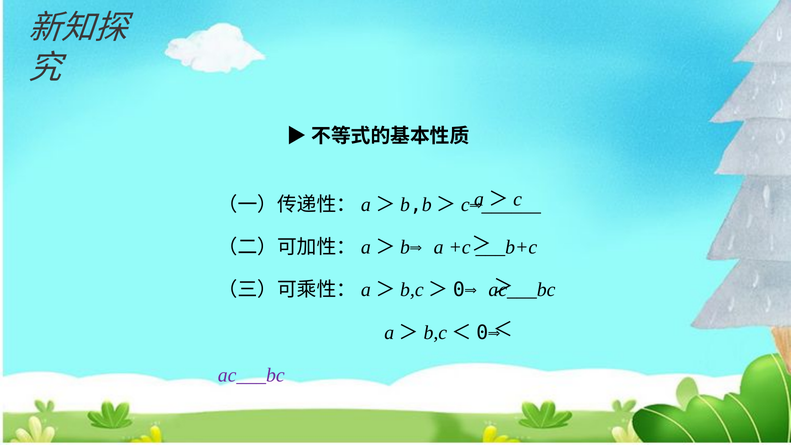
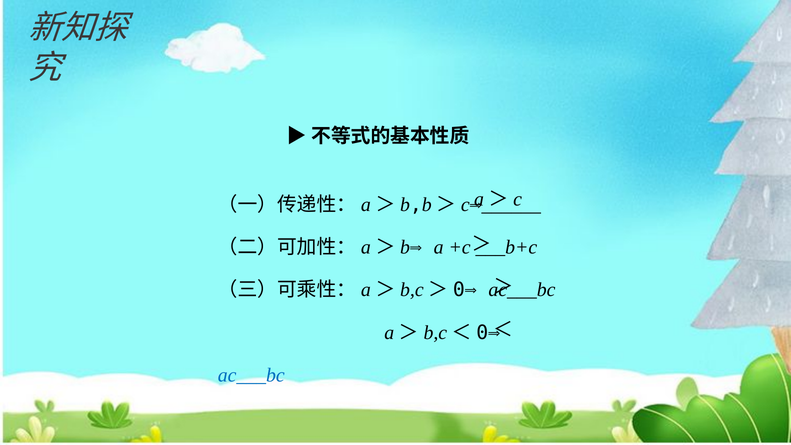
ac___bc at (251, 375) colour: purple -> blue
